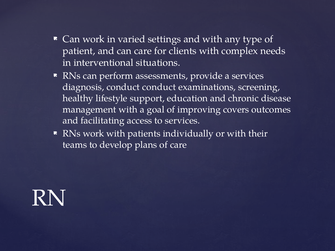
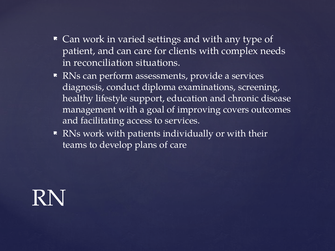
interventional: interventional -> reconciliation
conduct conduct: conduct -> diploma
